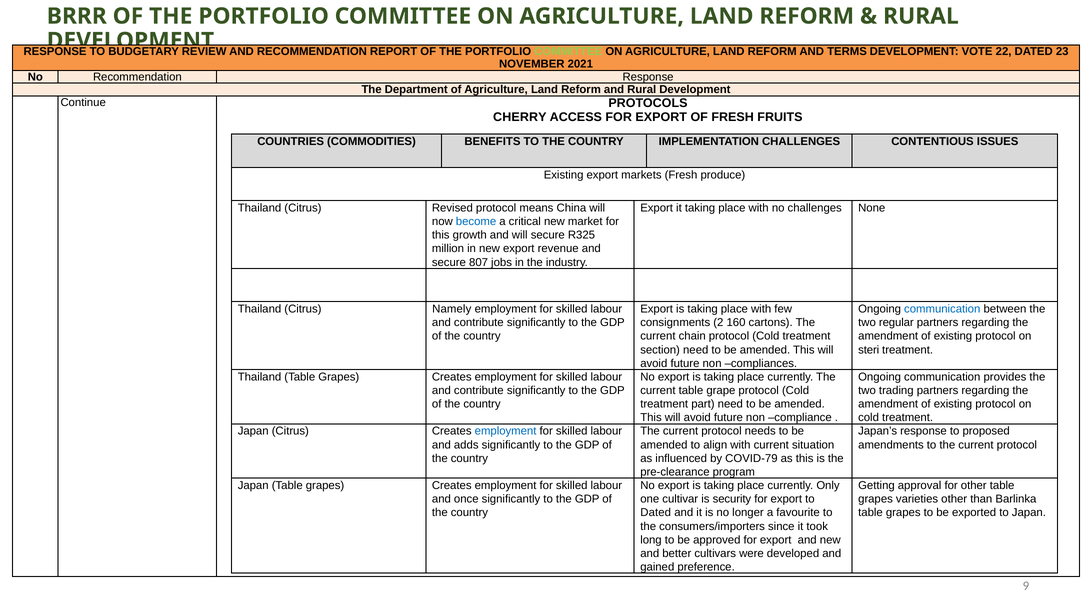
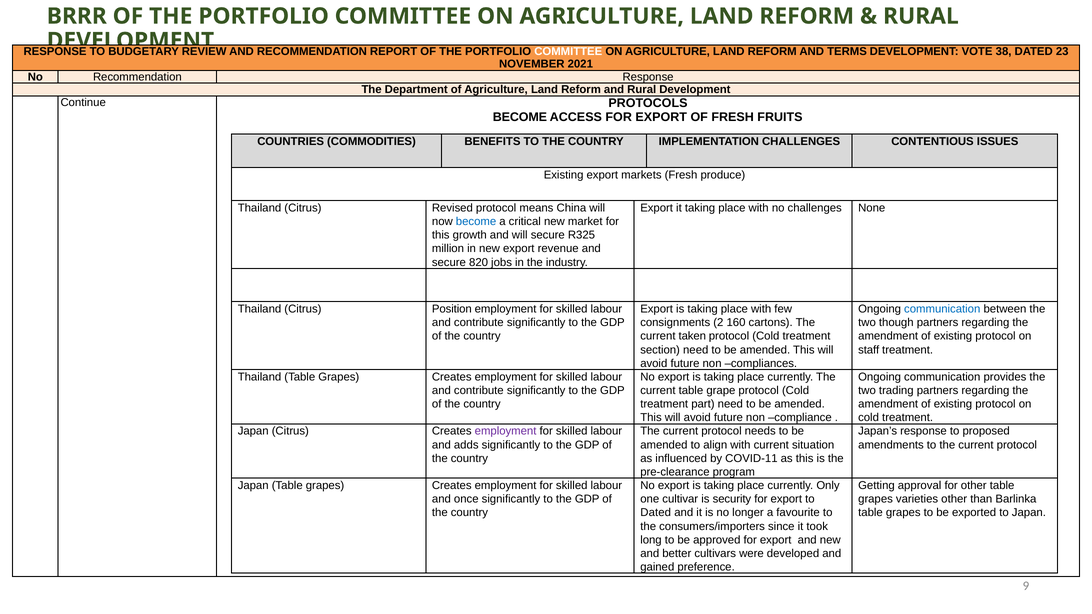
COMMITTEE at (568, 51) colour: light green -> white
22: 22 -> 38
CHERRY at (520, 117): CHERRY -> BECOME
807: 807 -> 820
Namely: Namely -> Position
regular: regular -> though
chain: chain -> taken
steri: steri -> staff
employment at (506, 431) colour: blue -> purple
COVID-79: COVID-79 -> COVID-11
